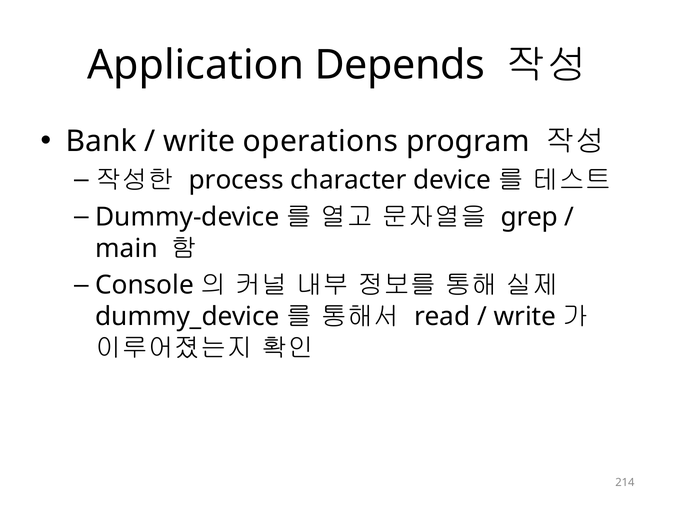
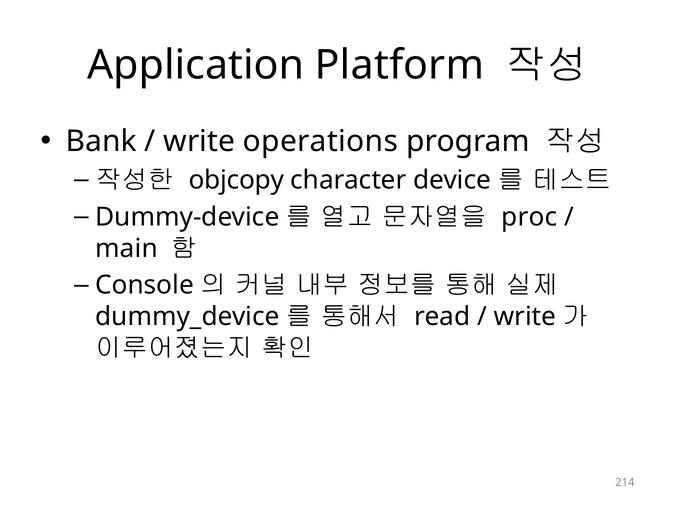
Depends: Depends -> Platform
process: process -> objcopy
grep: grep -> proc
